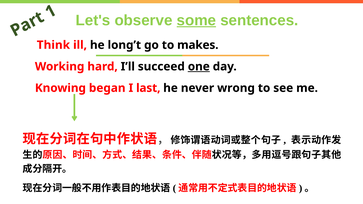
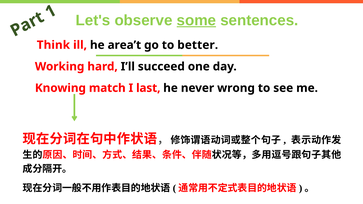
long’t: long’t -> area’t
makes: makes -> better
one underline: present -> none
began: began -> match
